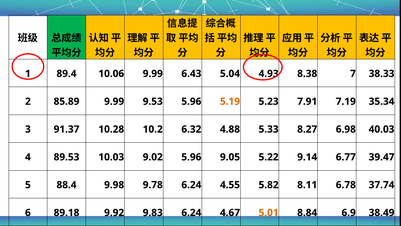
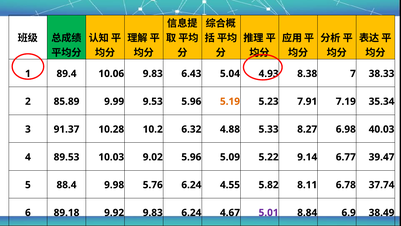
10.06 9.99: 9.99 -> 9.83
9.05: 9.05 -> 5.09
9.78: 9.78 -> 5.76
5.01 colour: orange -> purple
